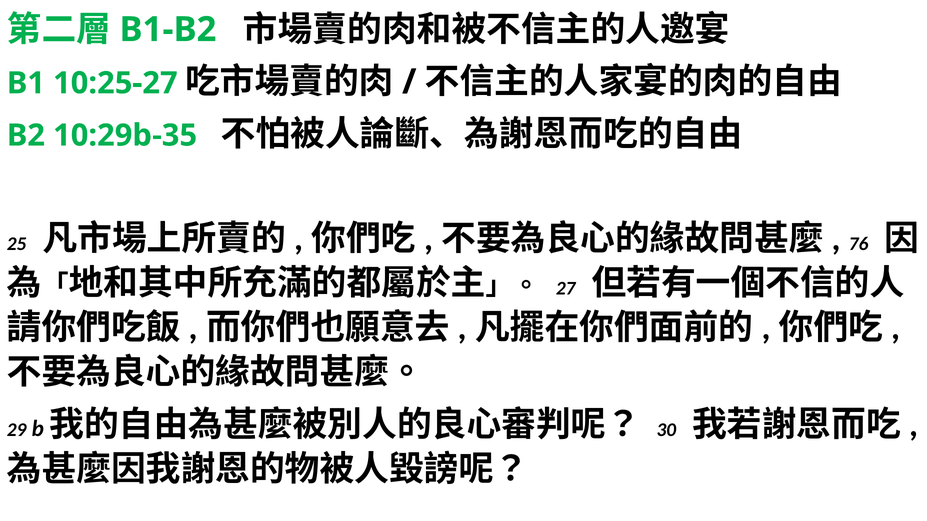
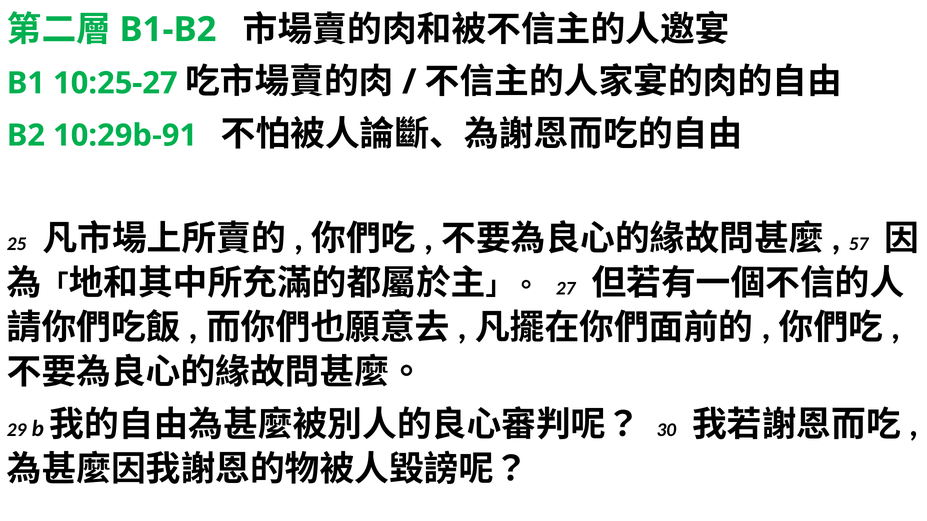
10:29b-35: 10:29b-35 -> 10:29b-91
76: 76 -> 57
